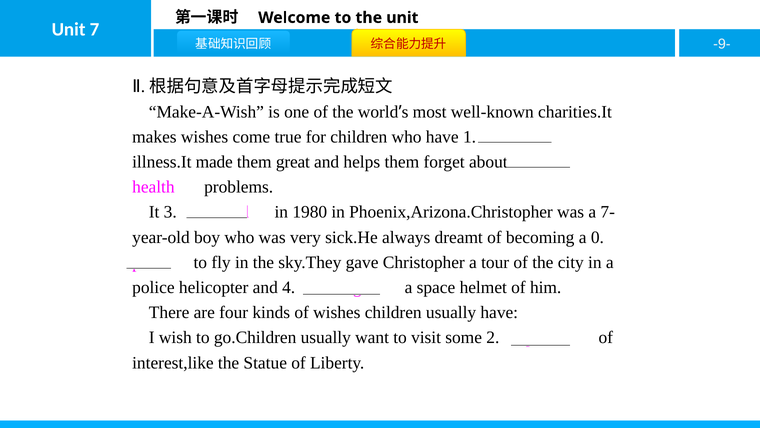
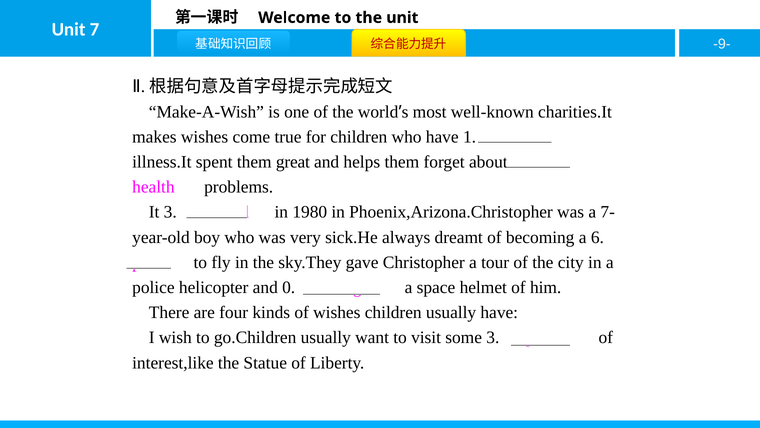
made: made -> spent
0: 0 -> 6
4: 4 -> 0
some 2: 2 -> 3
